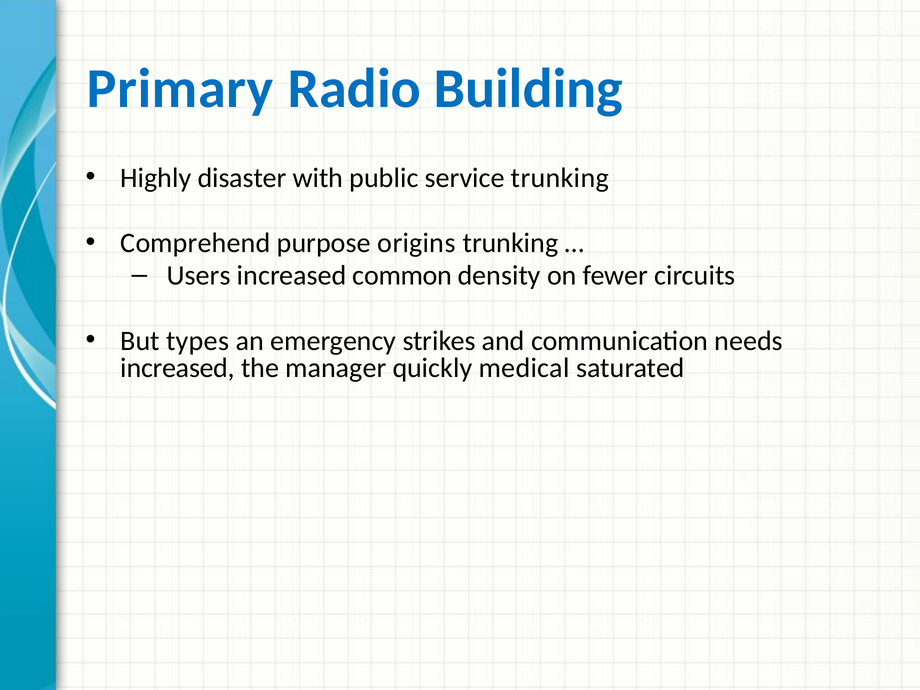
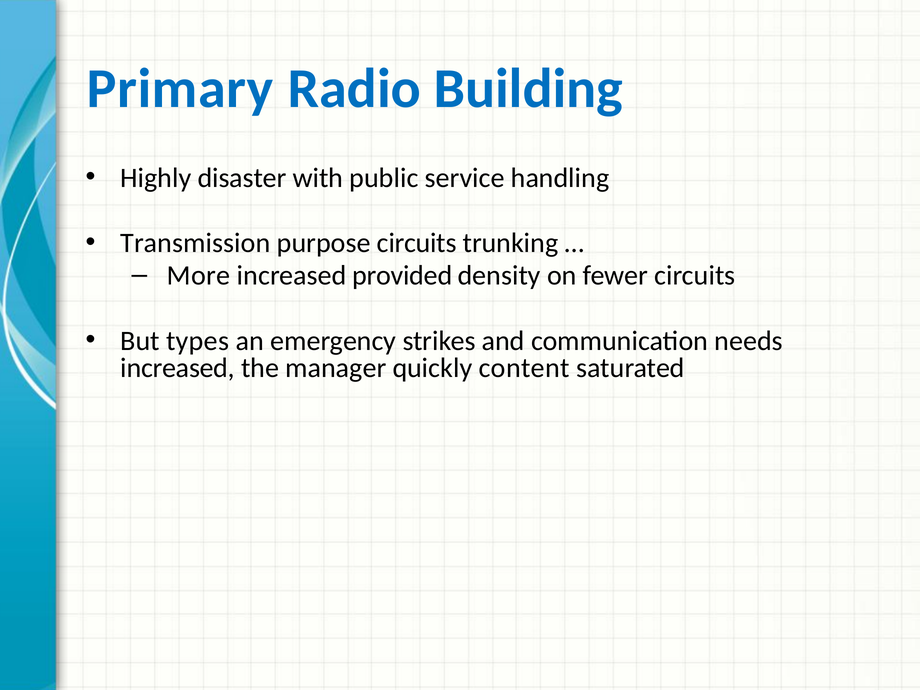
service trunking: trunking -> handling
Comprehend: Comprehend -> Transmission
purpose origins: origins -> circuits
Users: Users -> More
common: common -> provided
medical: medical -> content
